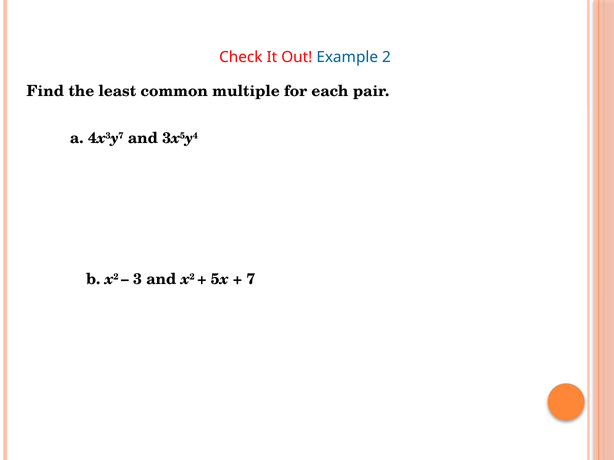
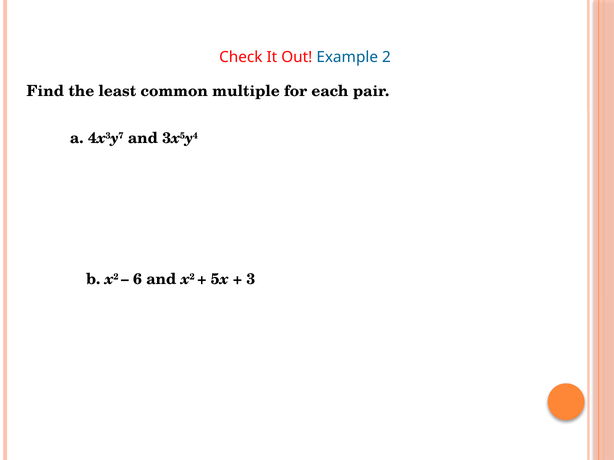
3: 3 -> 6
7: 7 -> 3
